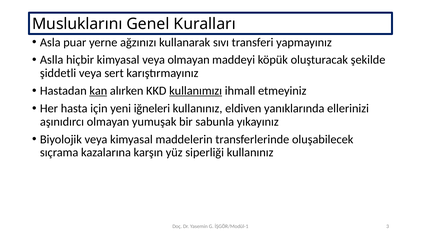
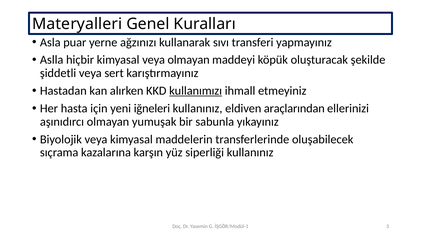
Musluklarını: Musluklarını -> Materyalleri
kan underline: present -> none
yanıklarında: yanıklarında -> araçlarından
